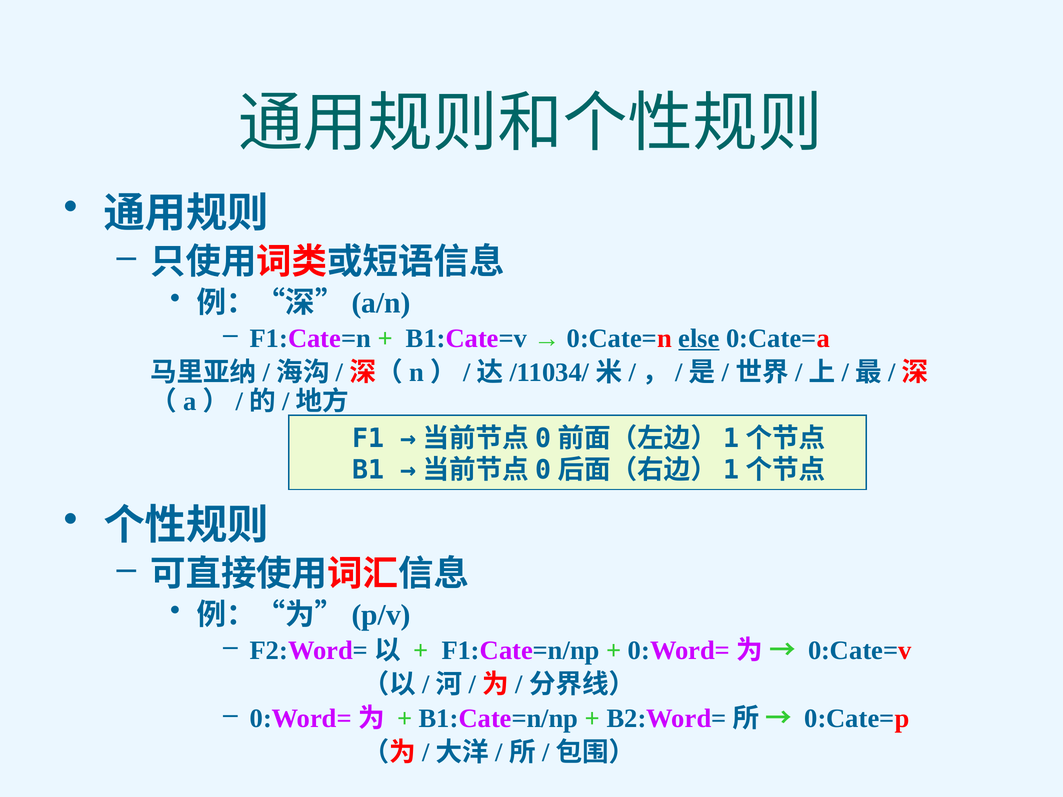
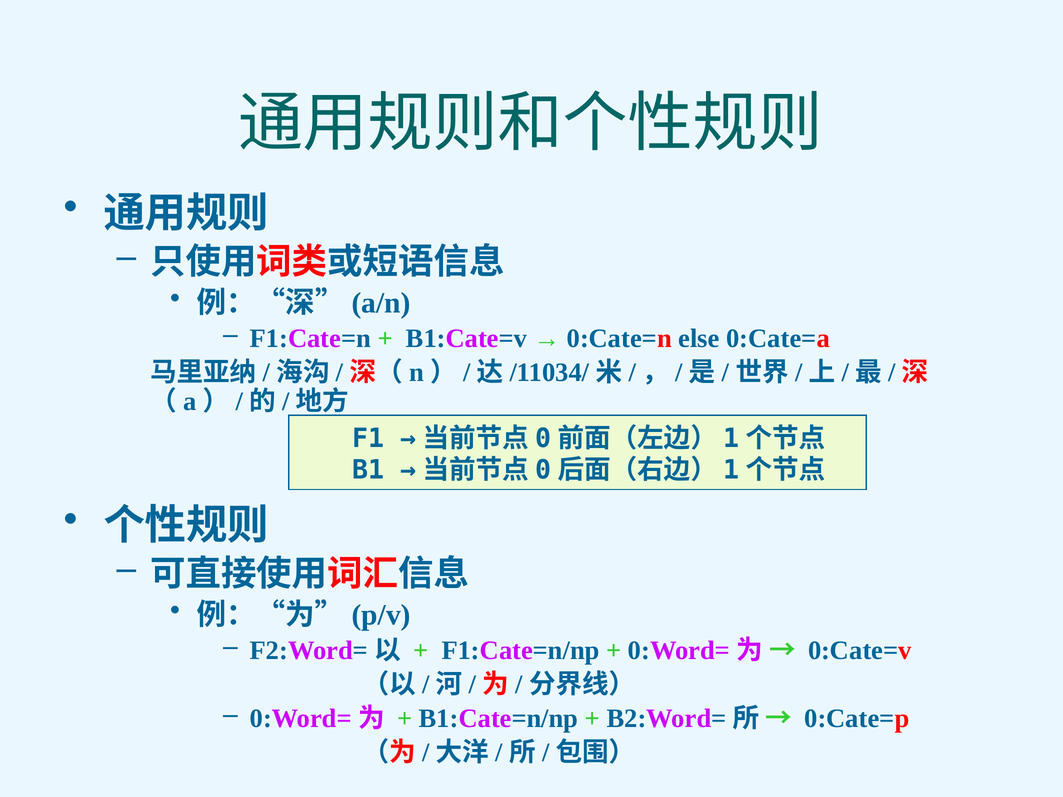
else underline: present -> none
